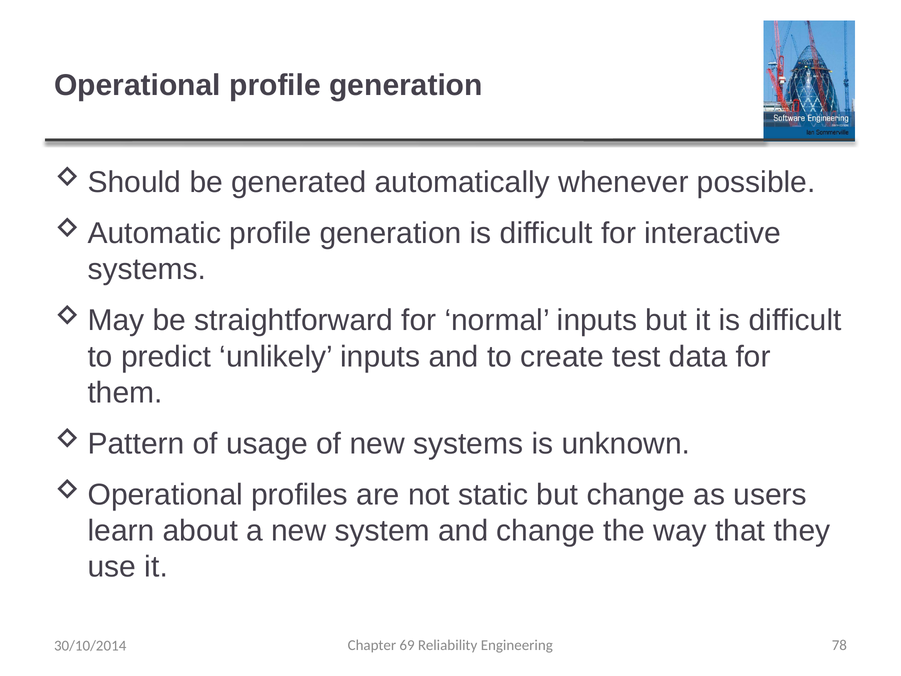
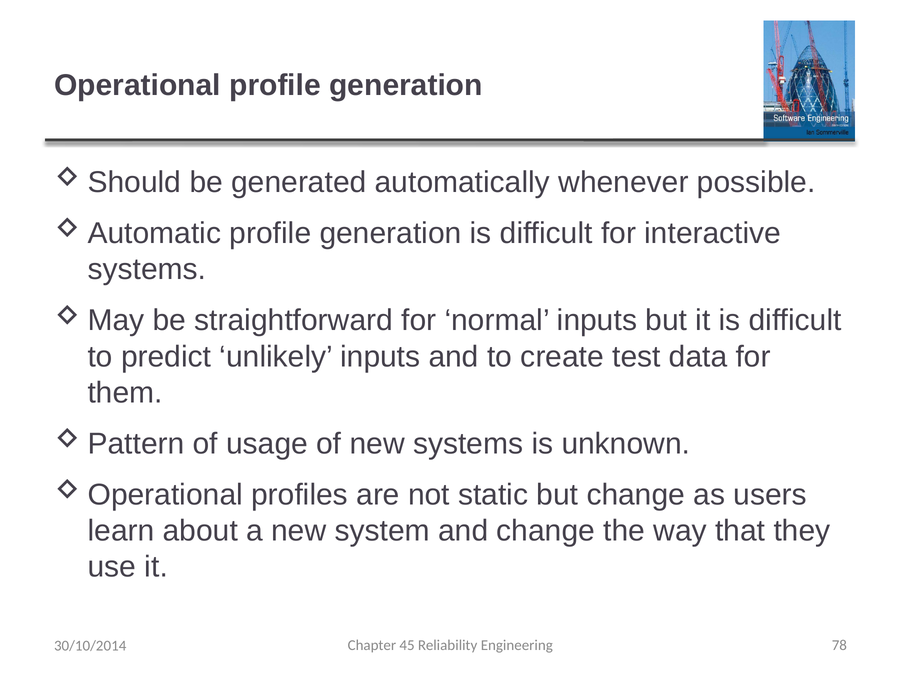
69: 69 -> 45
